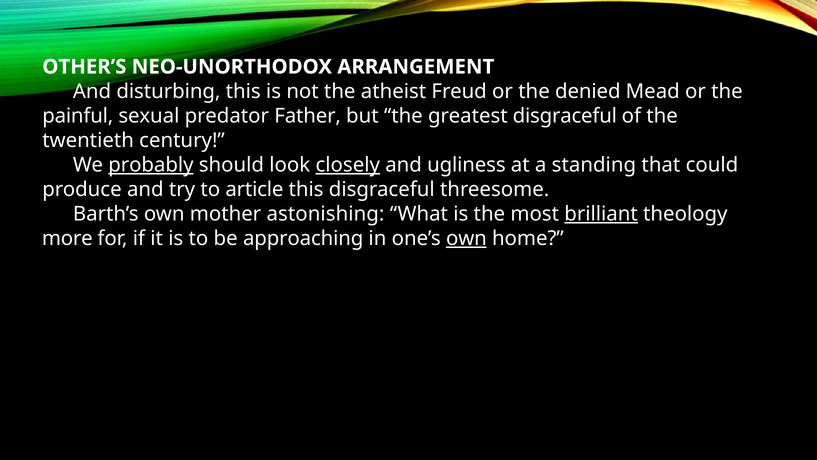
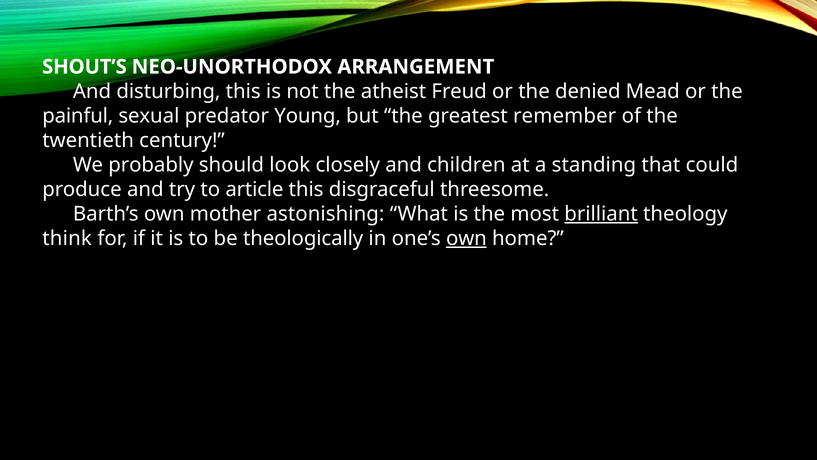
OTHER’S: OTHER’S -> SHOUT’S
Father: Father -> Young
greatest disgraceful: disgraceful -> remember
probably underline: present -> none
closely underline: present -> none
ugliness: ugliness -> children
more: more -> think
approaching: approaching -> theologically
